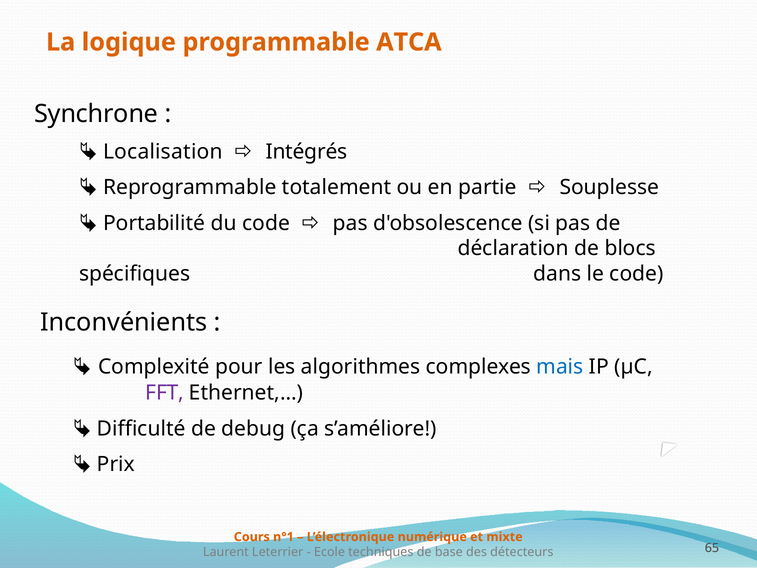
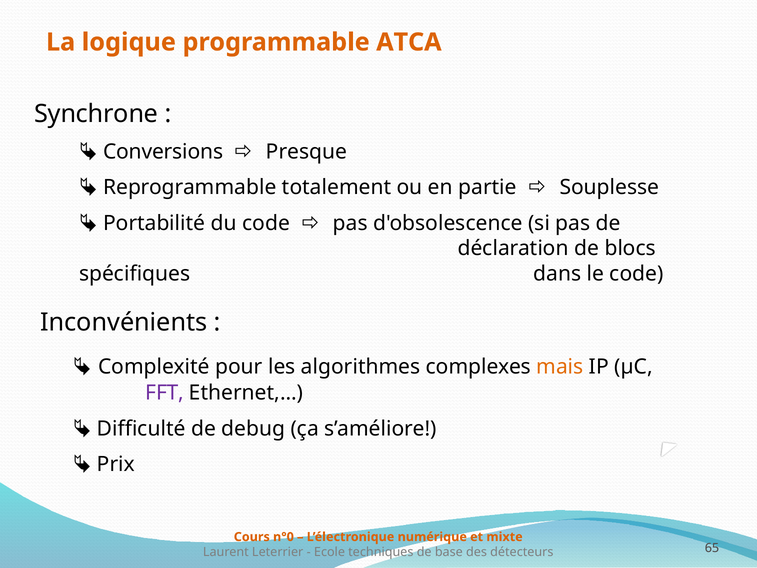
Localisation: Localisation -> Conversions
Intégrés: Intégrés -> Presque
mais colour: blue -> orange
n°1: n°1 -> n°0
